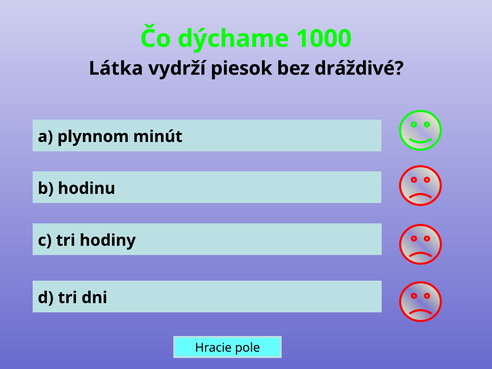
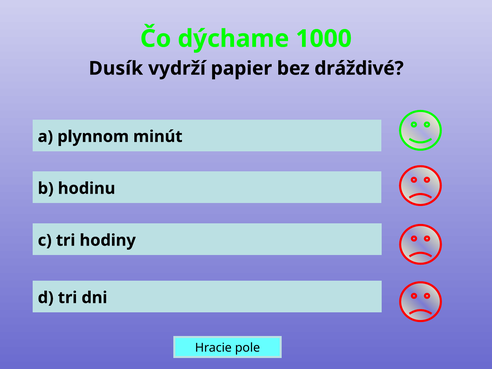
Látka: Látka -> Dusík
piesok: piesok -> papier
